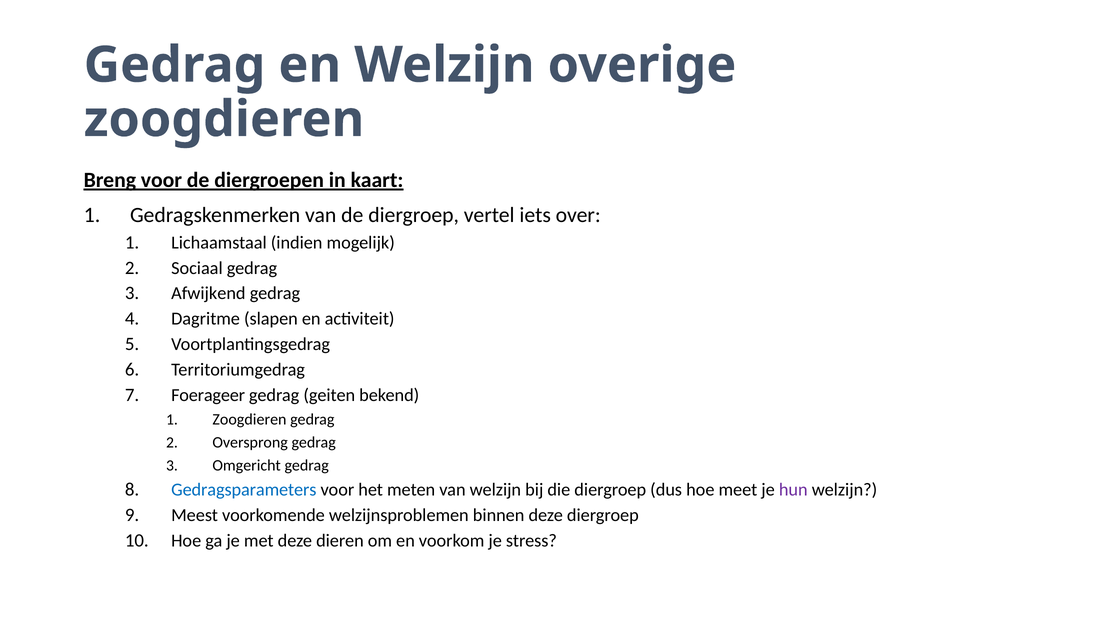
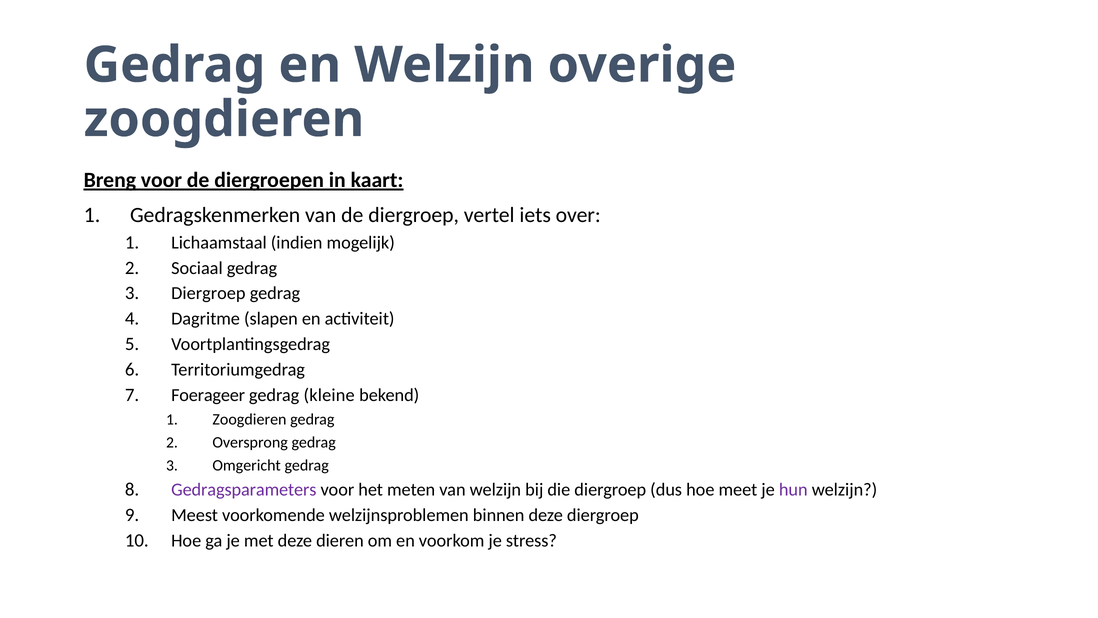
Afwijkend at (208, 293): Afwijkend -> Diergroep
geiten: geiten -> kleine
Gedragsparameters colour: blue -> purple
